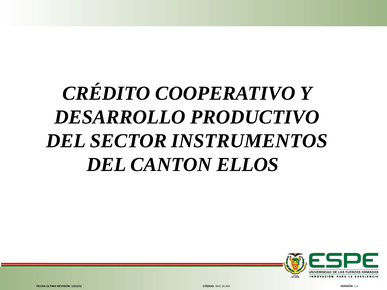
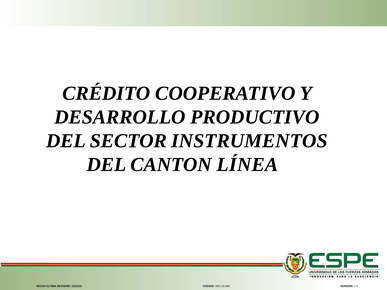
ELLOS: ELLOS -> LÍNEA
